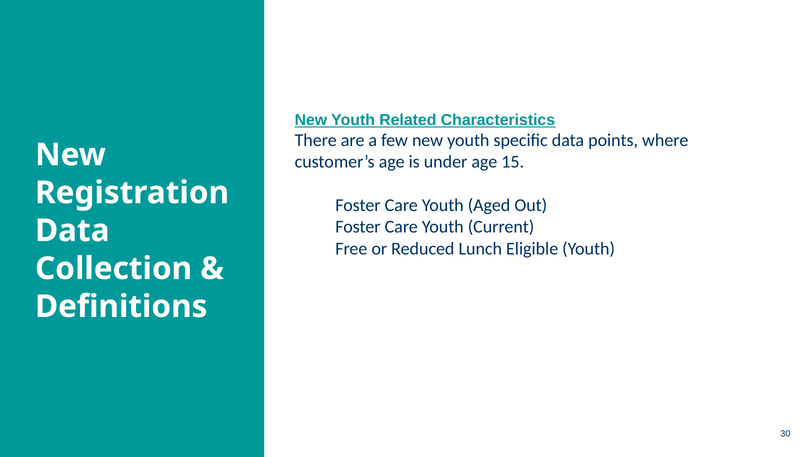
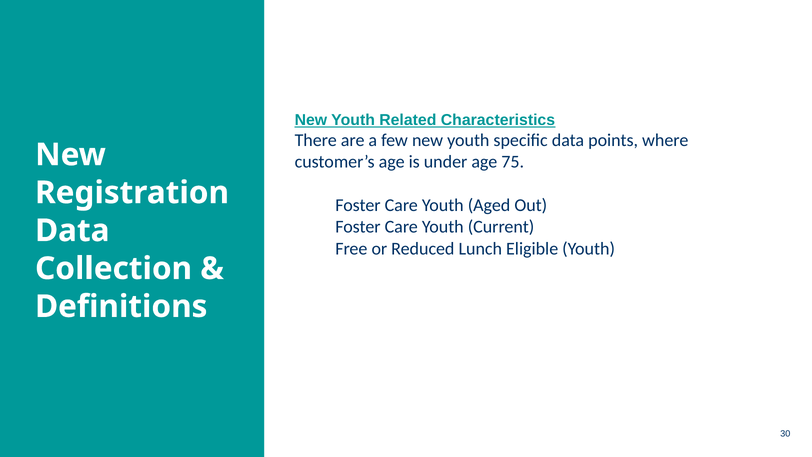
15: 15 -> 75
